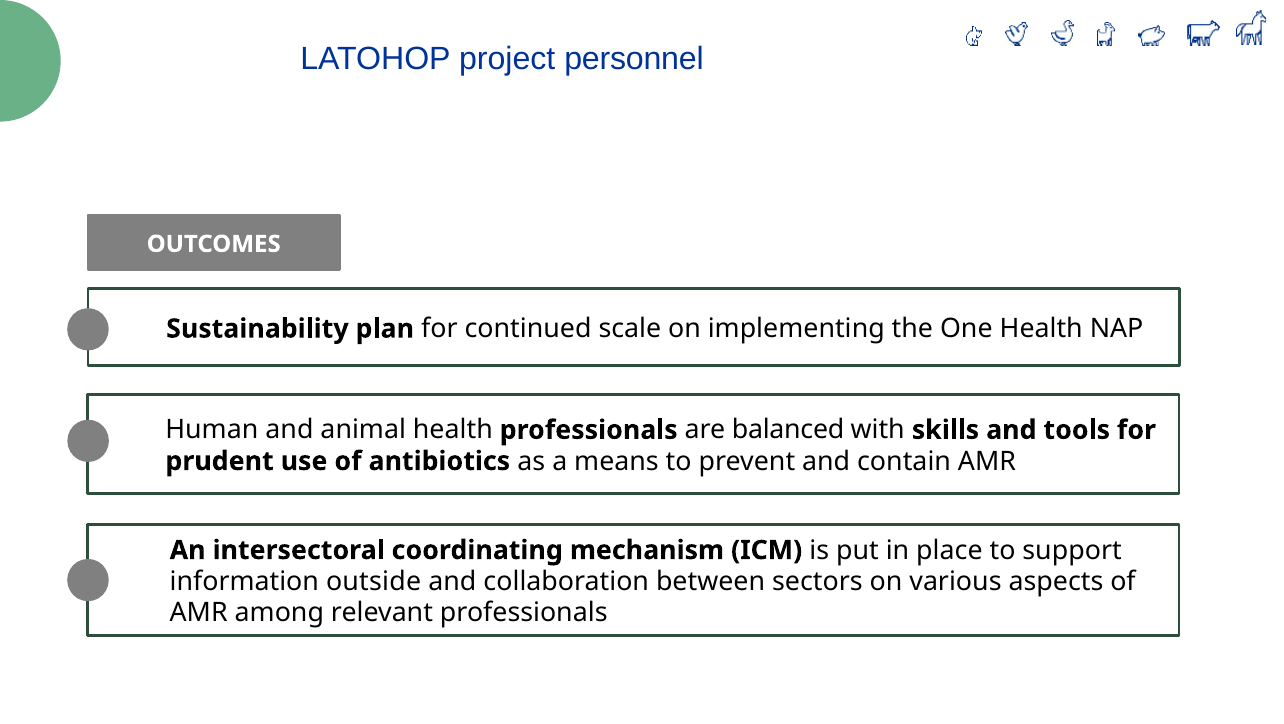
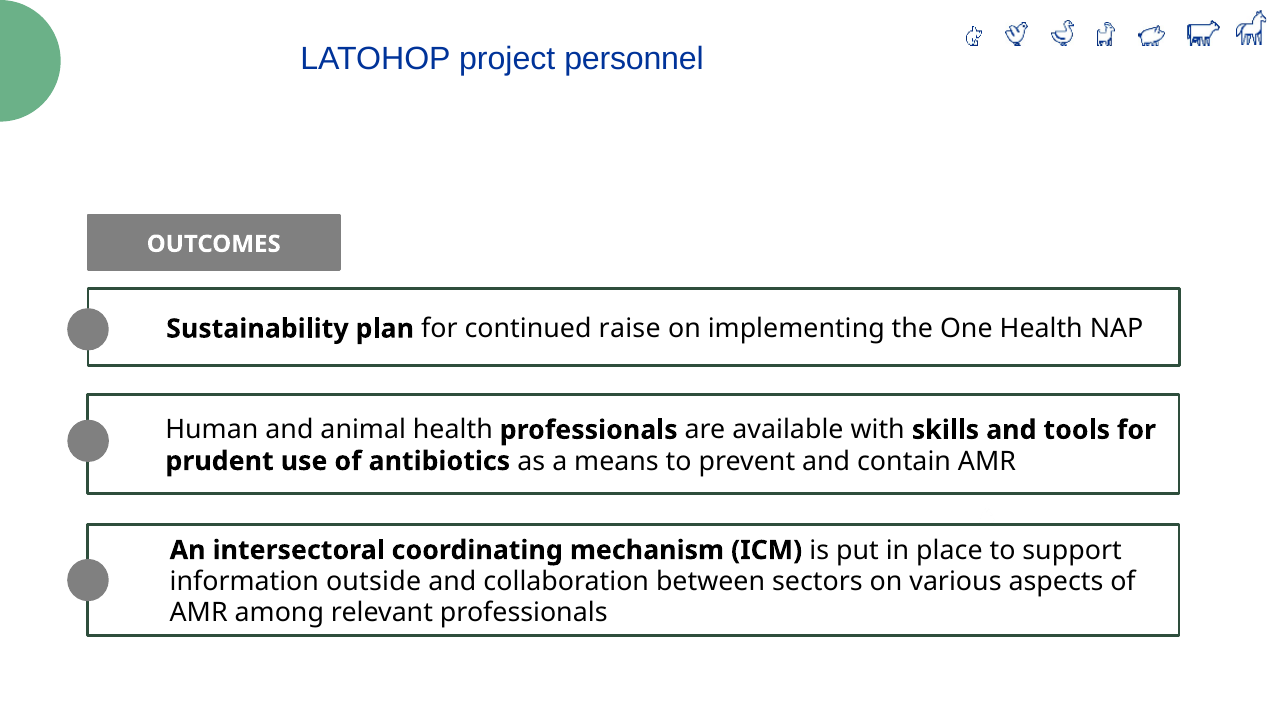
scale: scale -> raise
balanced: balanced -> available
